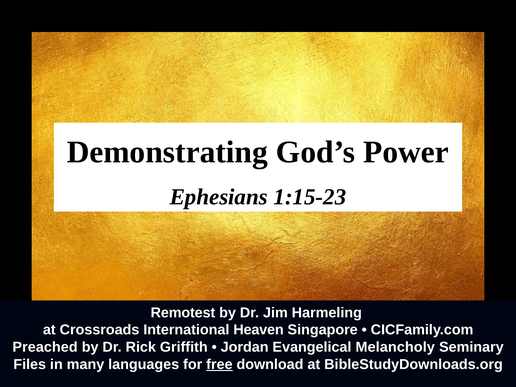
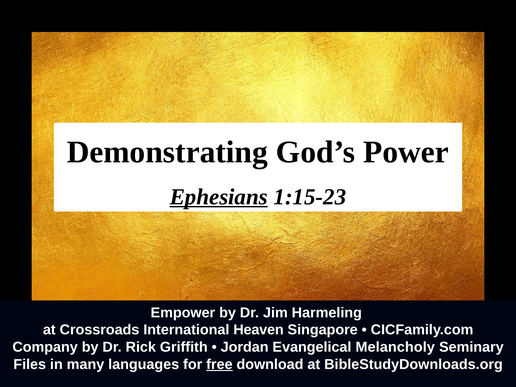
Ephesians underline: none -> present
Remotest: Remotest -> Empower
Preached: Preached -> Company
